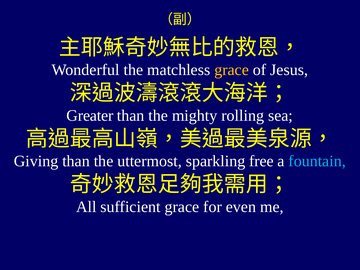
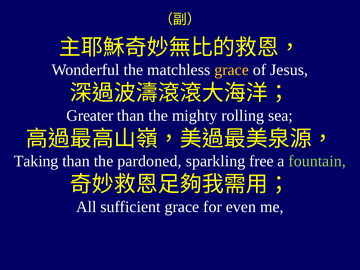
Giving: Giving -> Taking
uttermost: uttermost -> pardoned
fountain colour: light blue -> light green
